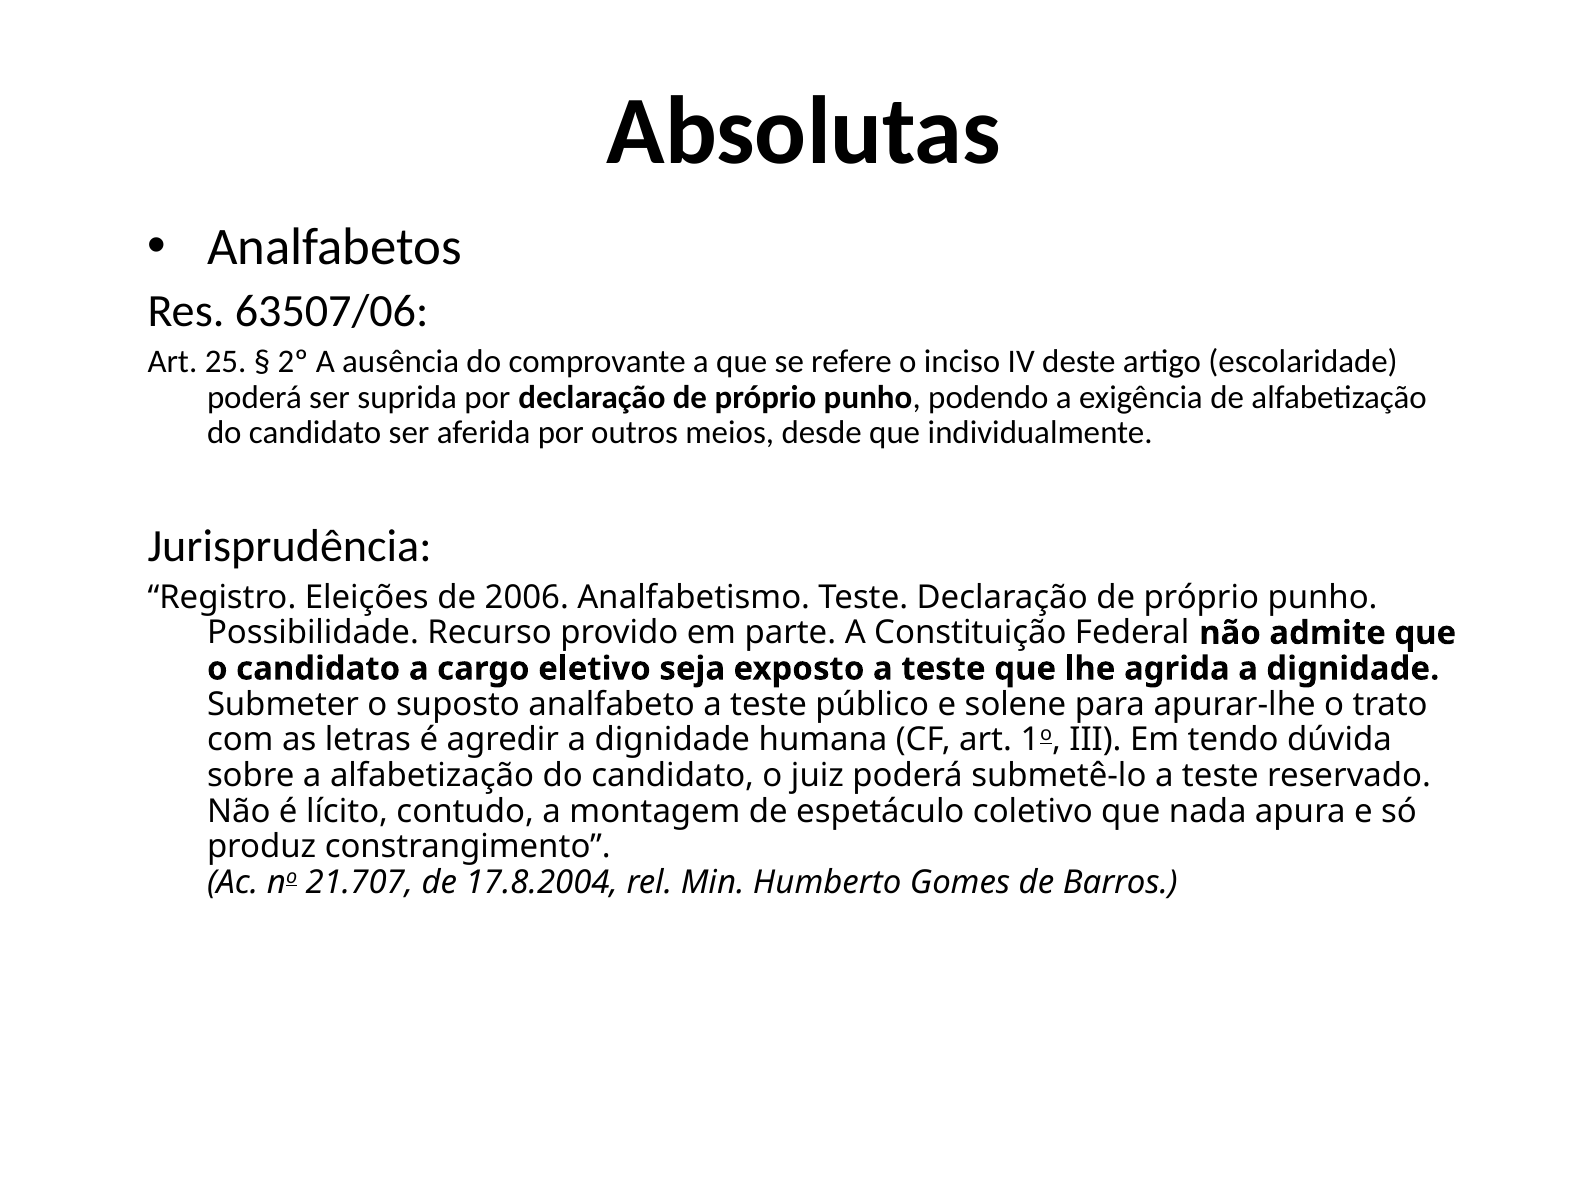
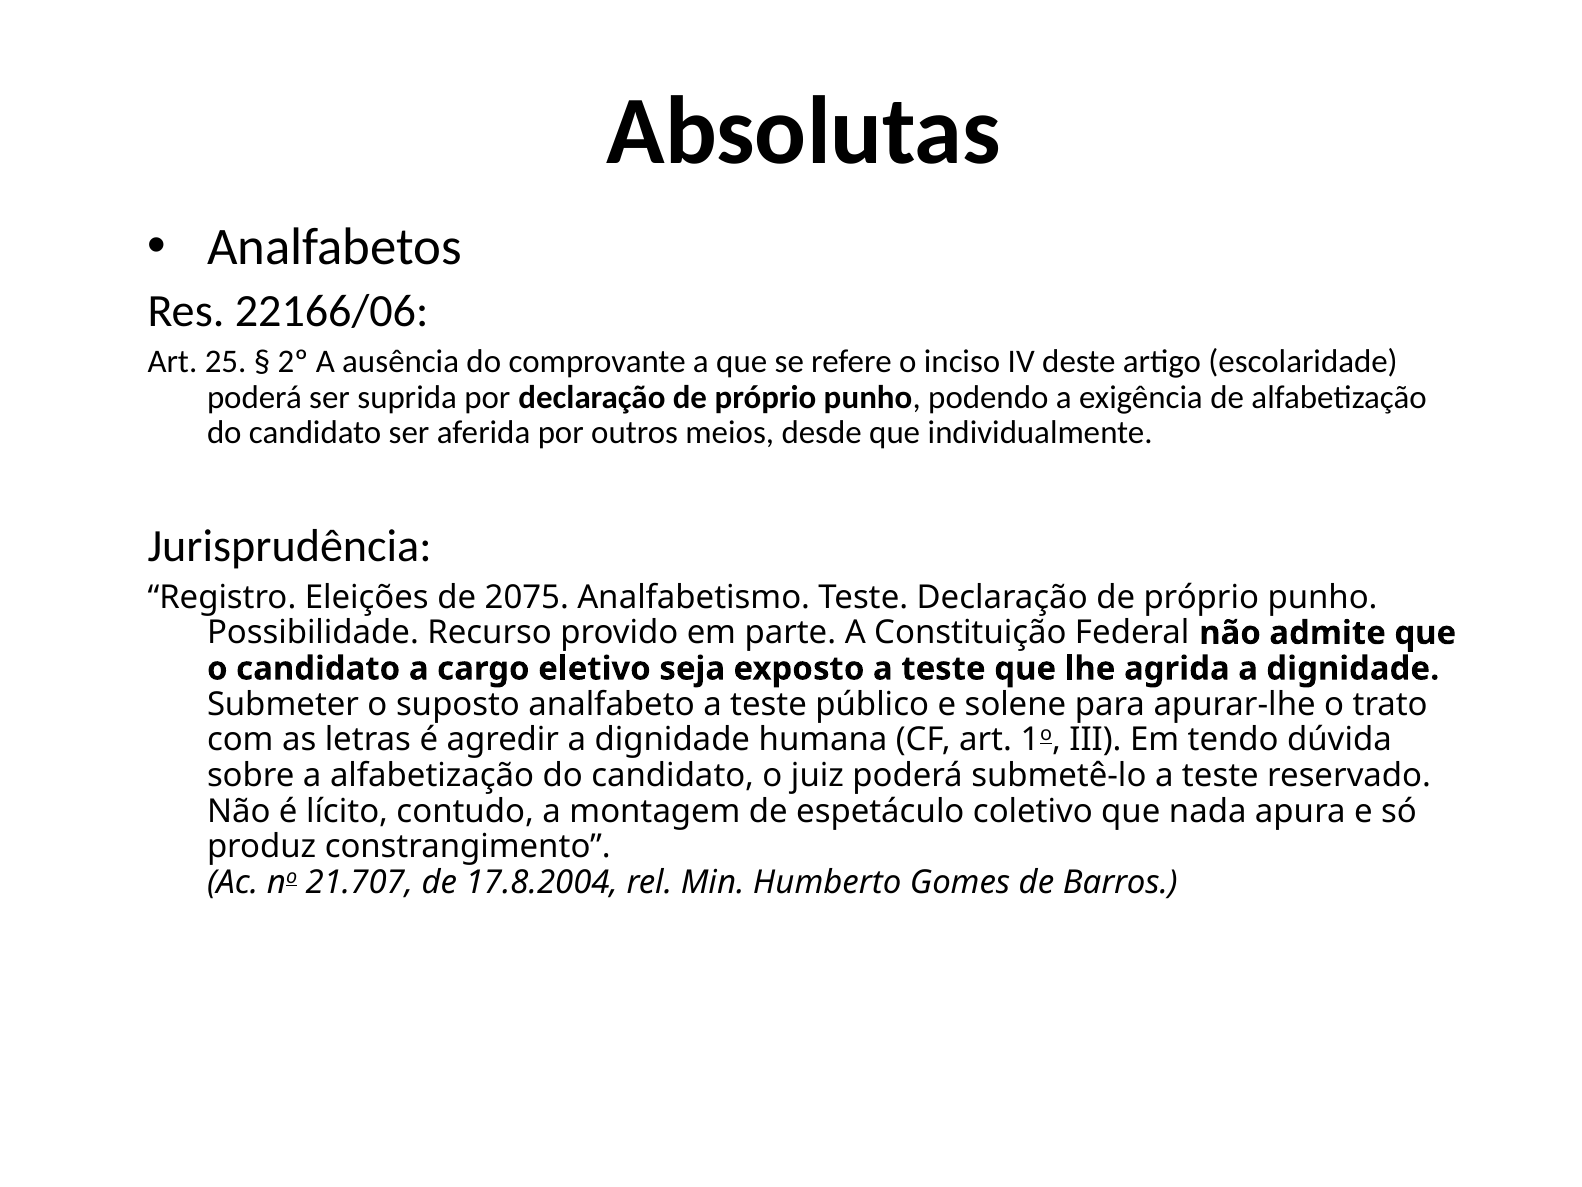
63507/06: 63507/06 -> 22166/06
2006: 2006 -> 2075
